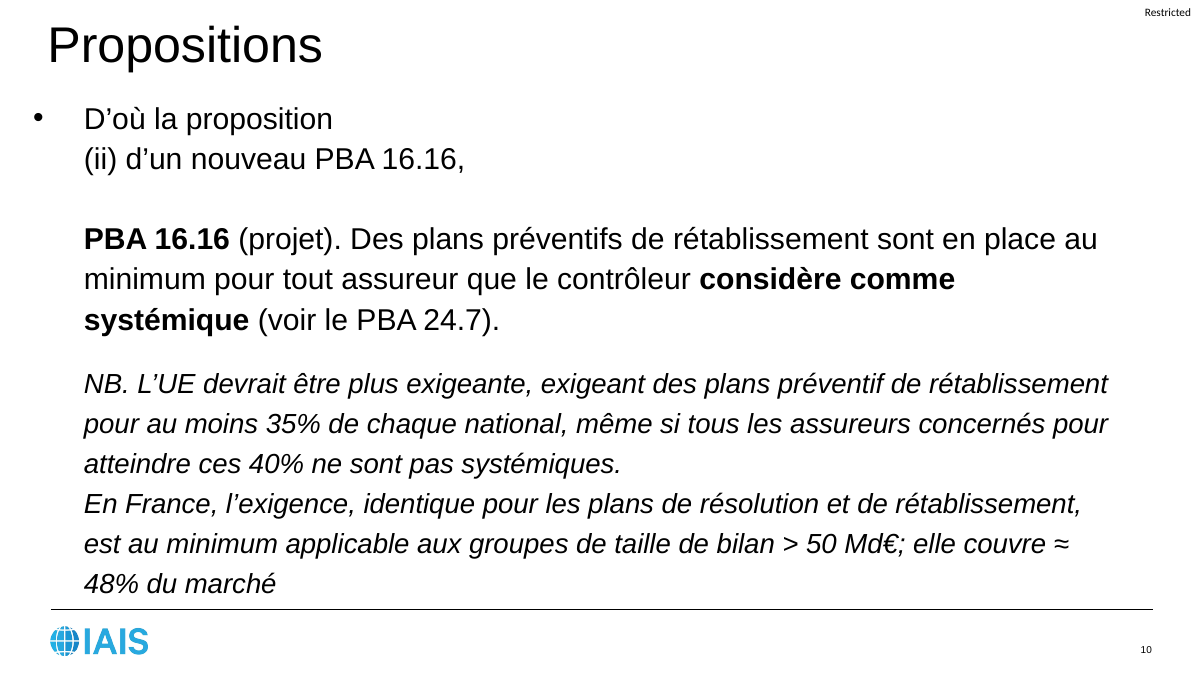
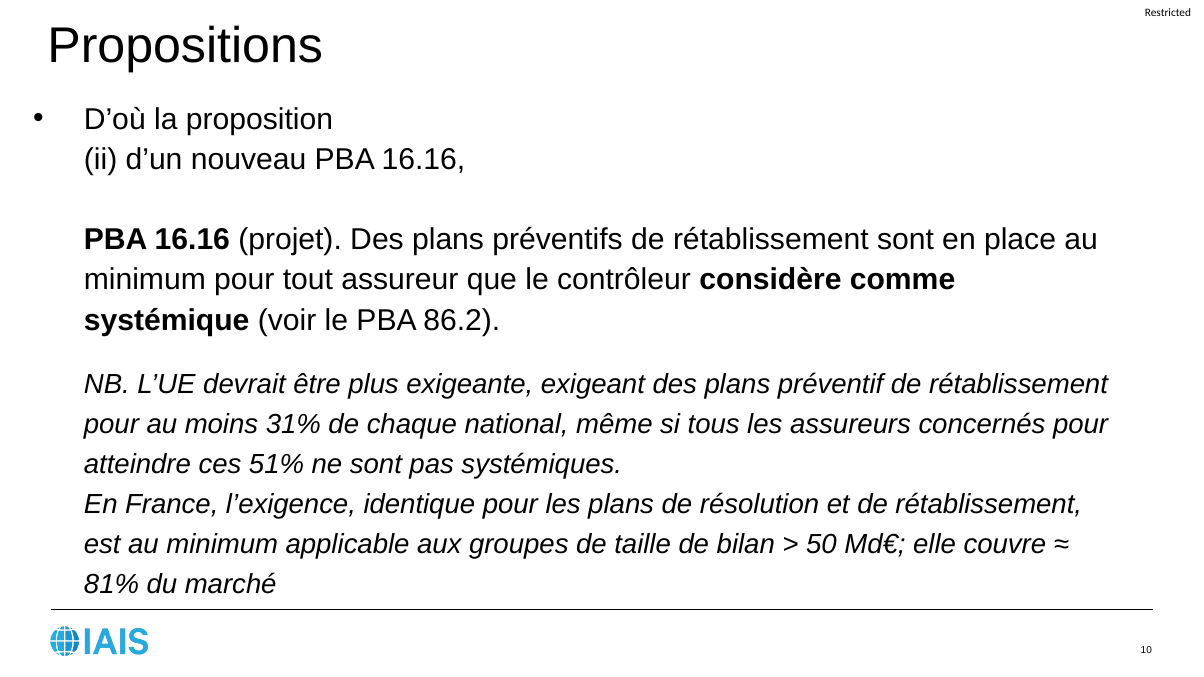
24.7: 24.7 -> 86.2
35%: 35% -> 31%
40%: 40% -> 51%
48%: 48% -> 81%
